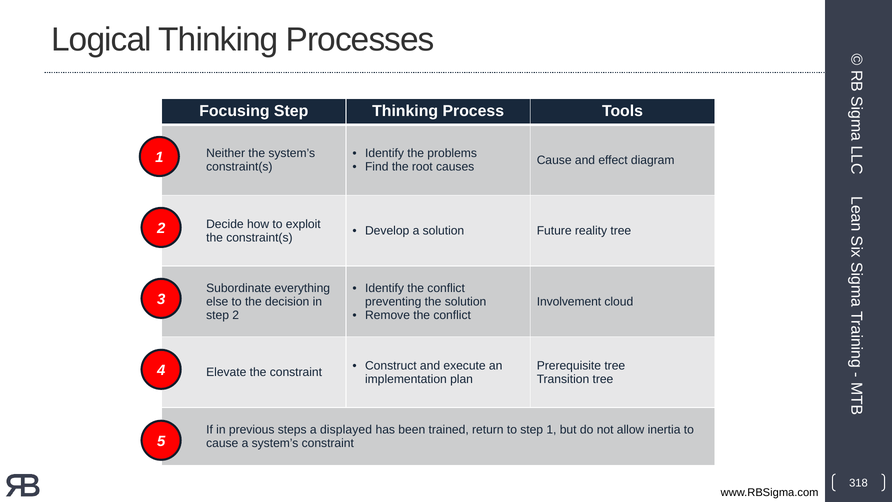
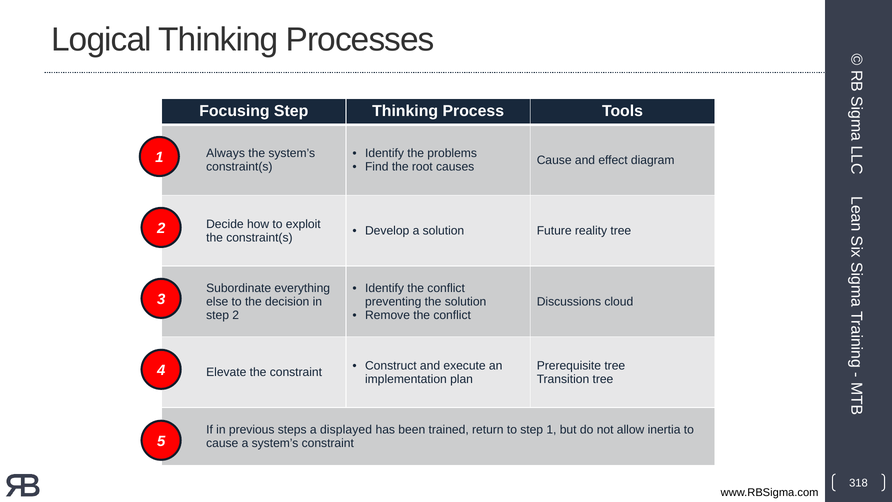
Neither: Neither -> Always
Involvement: Involvement -> Discussions
